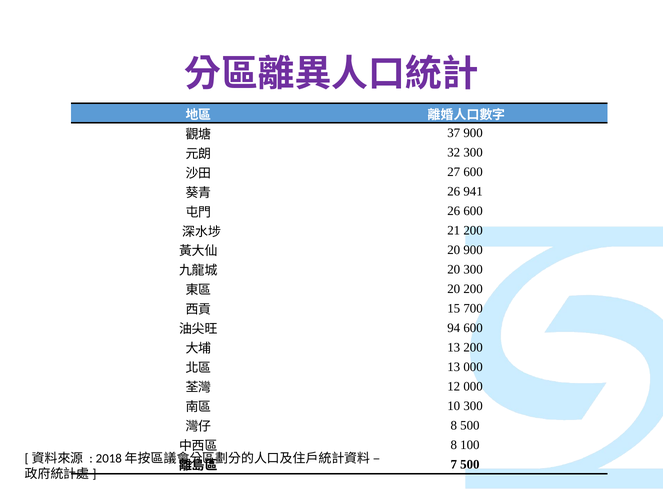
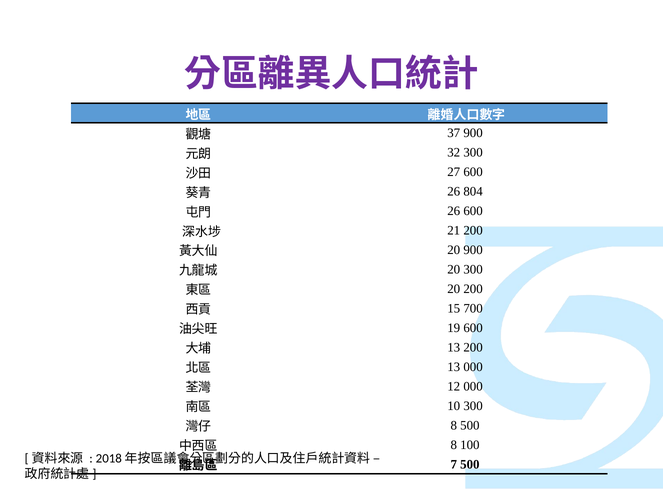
941: 941 -> 804
94: 94 -> 19
